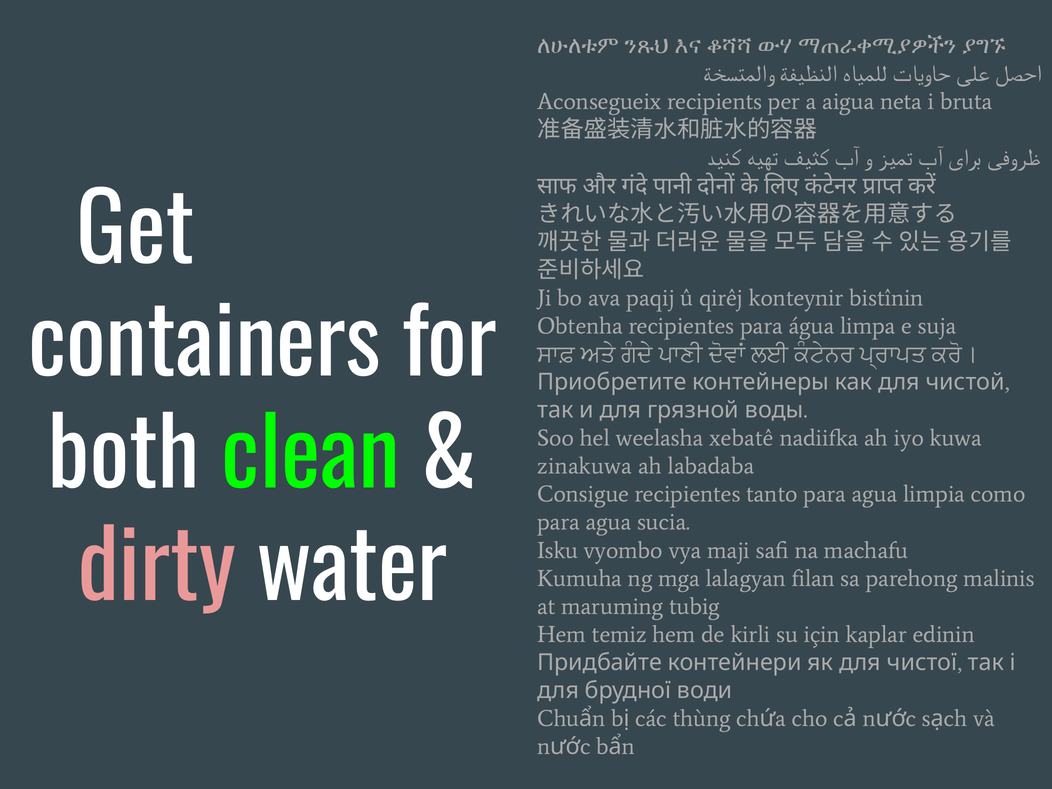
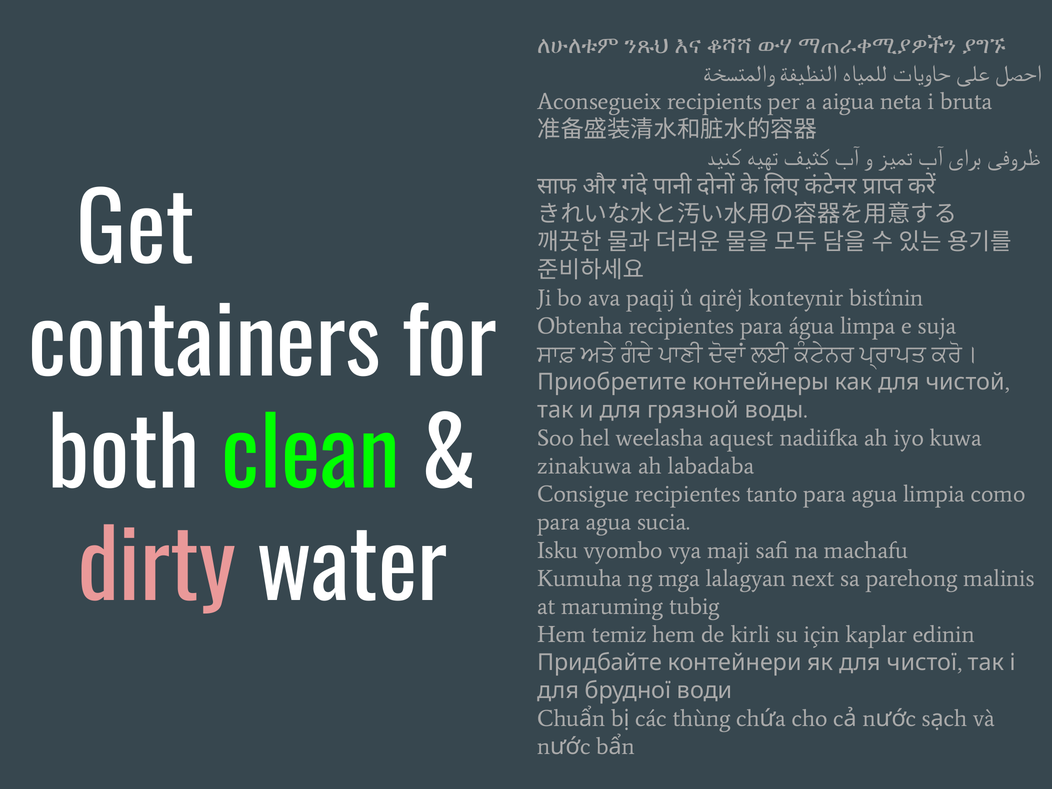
xebatê: xebatê -> aquest
filan: filan -> next
